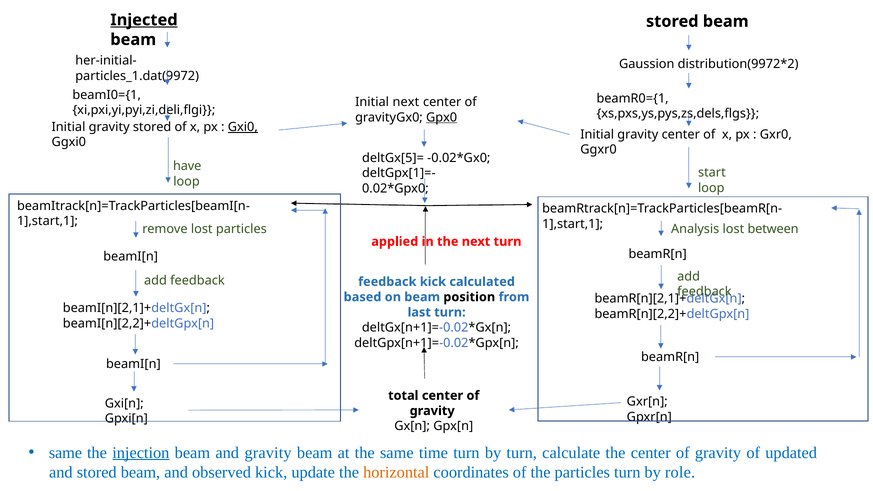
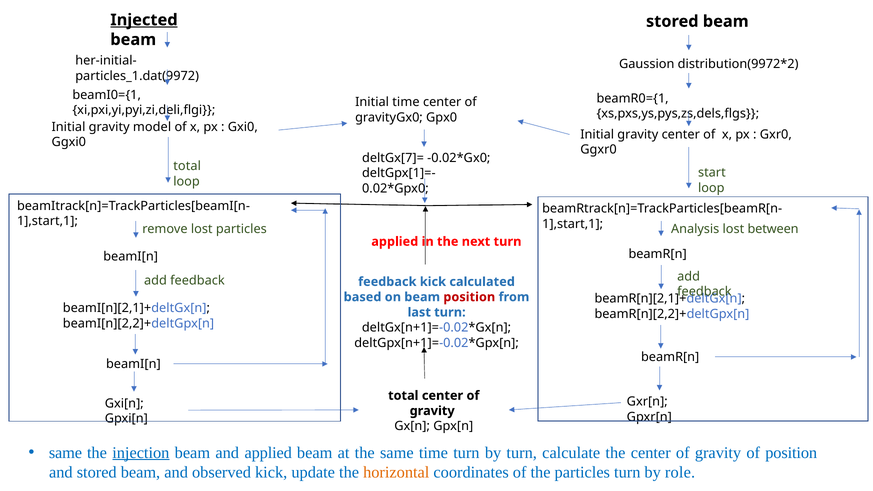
Initial next: next -> time
Gpx0 underline: present -> none
gravity stored: stored -> model
Gxi0 underline: present -> none
deltGx[5]=: deltGx[5]= -> deltGx[7]=
have at (187, 166): have -> total
position at (469, 297) colour: black -> red
and gravity: gravity -> applied
of updated: updated -> position
